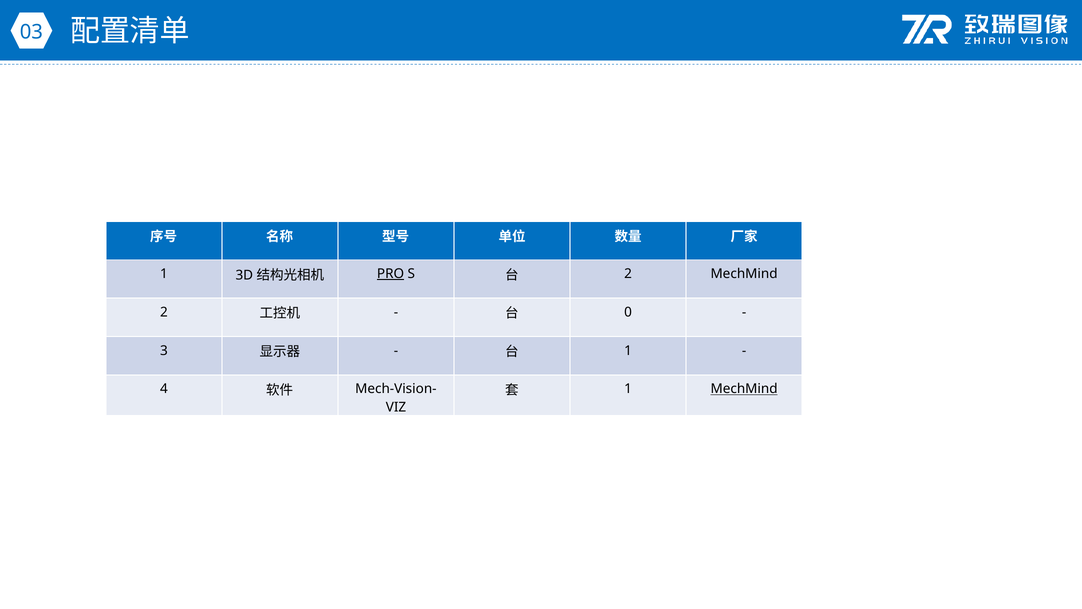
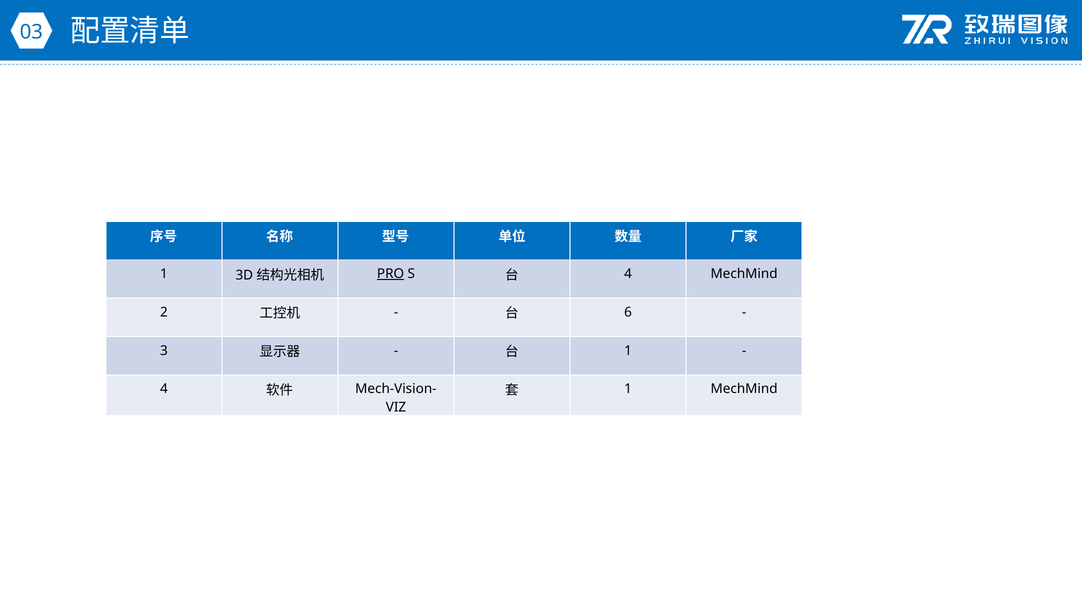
2 at (628, 274): 2 -> 4
0: 0 -> 6
MechMind at (744, 389) underline: present -> none
